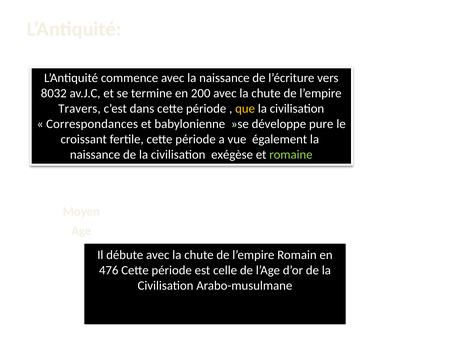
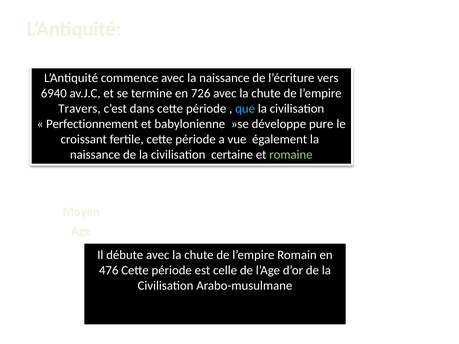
8032: 8032 -> 6940
200: 200 -> 726
que colour: yellow -> light blue
Correspondances: Correspondances -> Perfectionnement
exégèse: exégèse -> certaine
